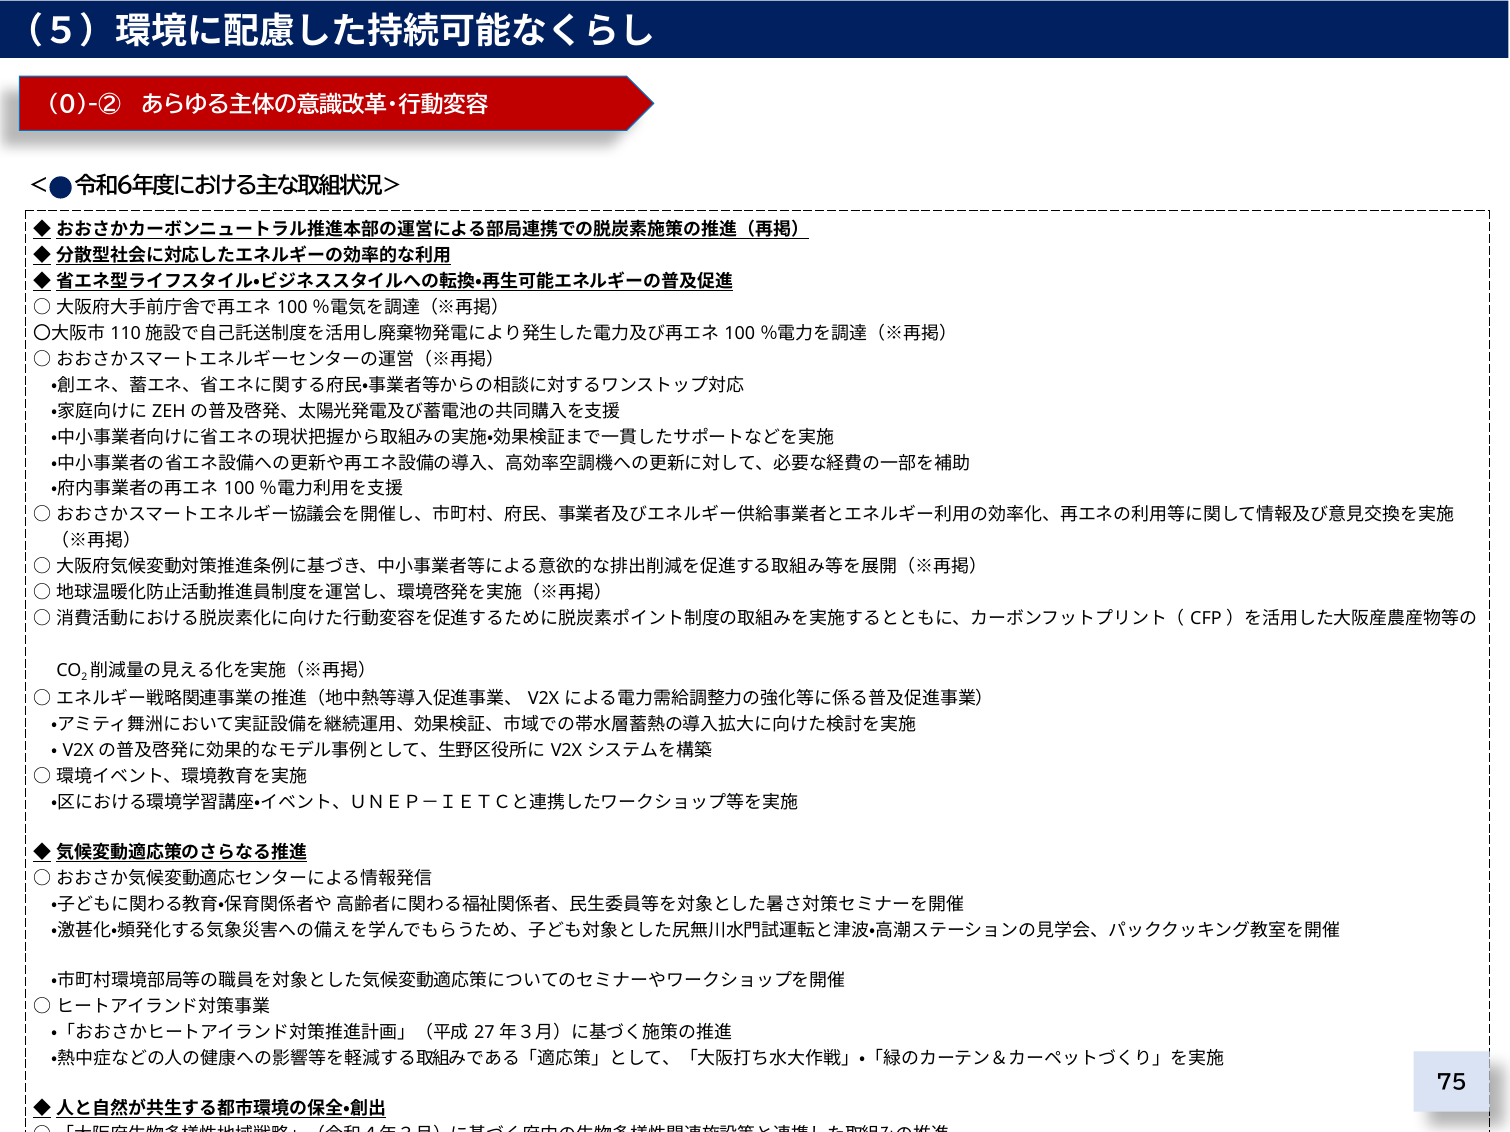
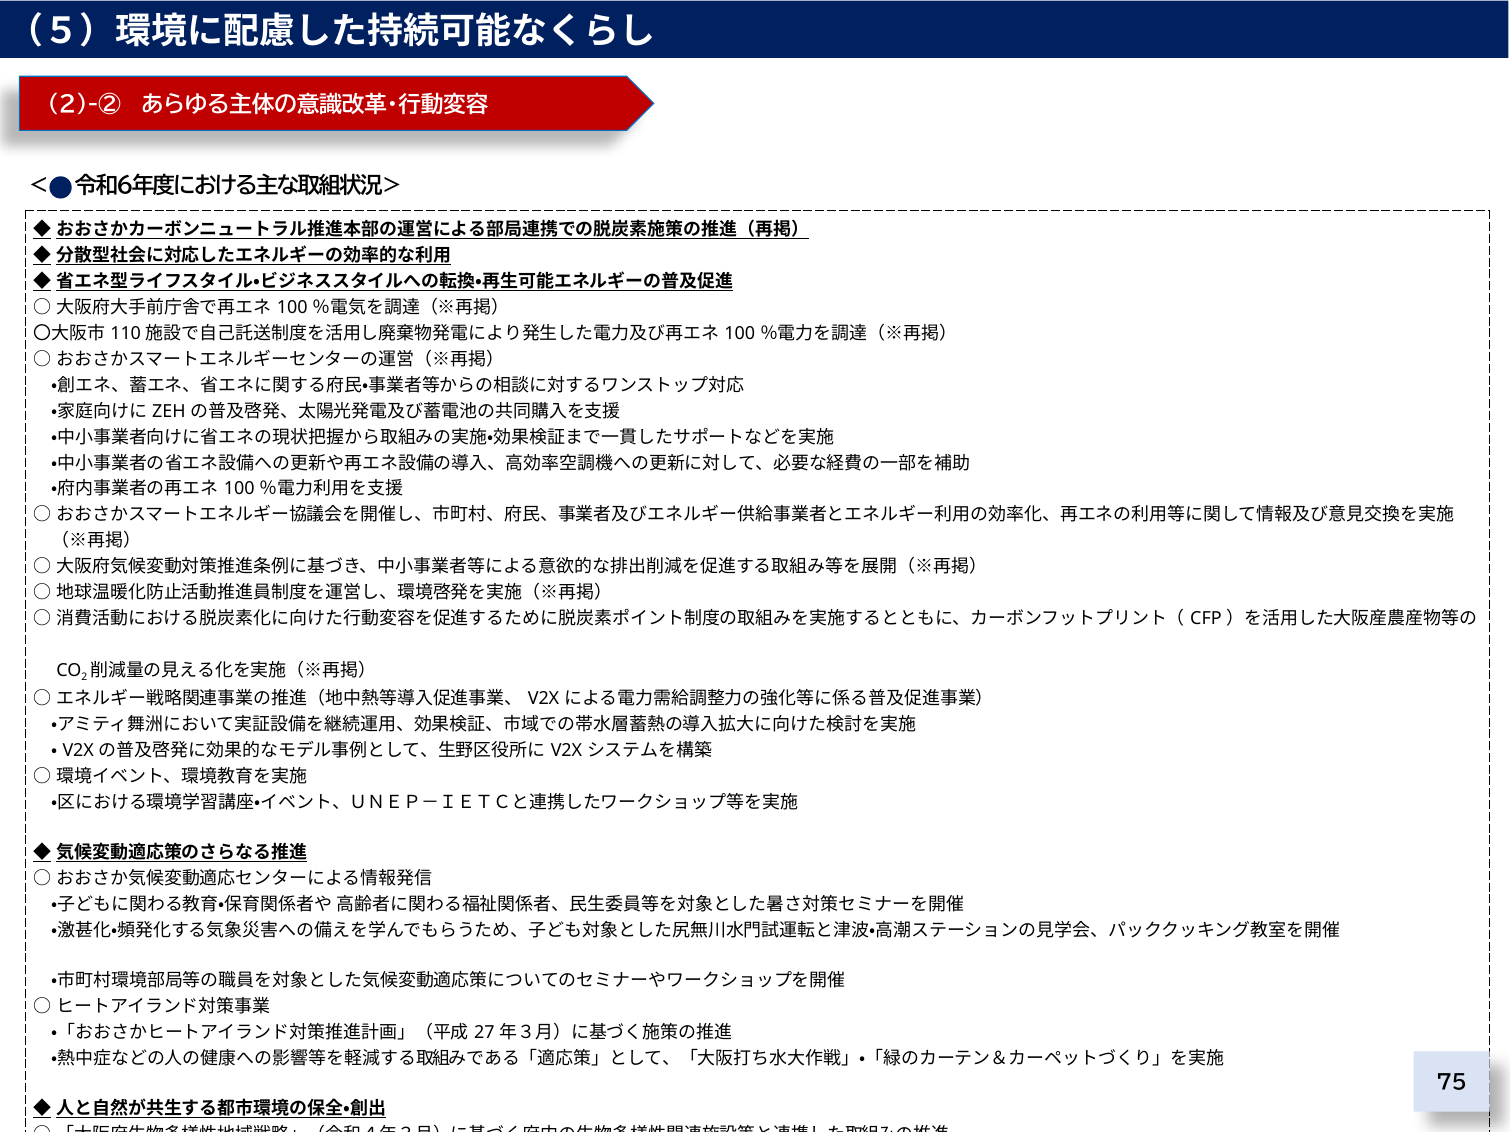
0)-②: 0)-② -> 2)-②
